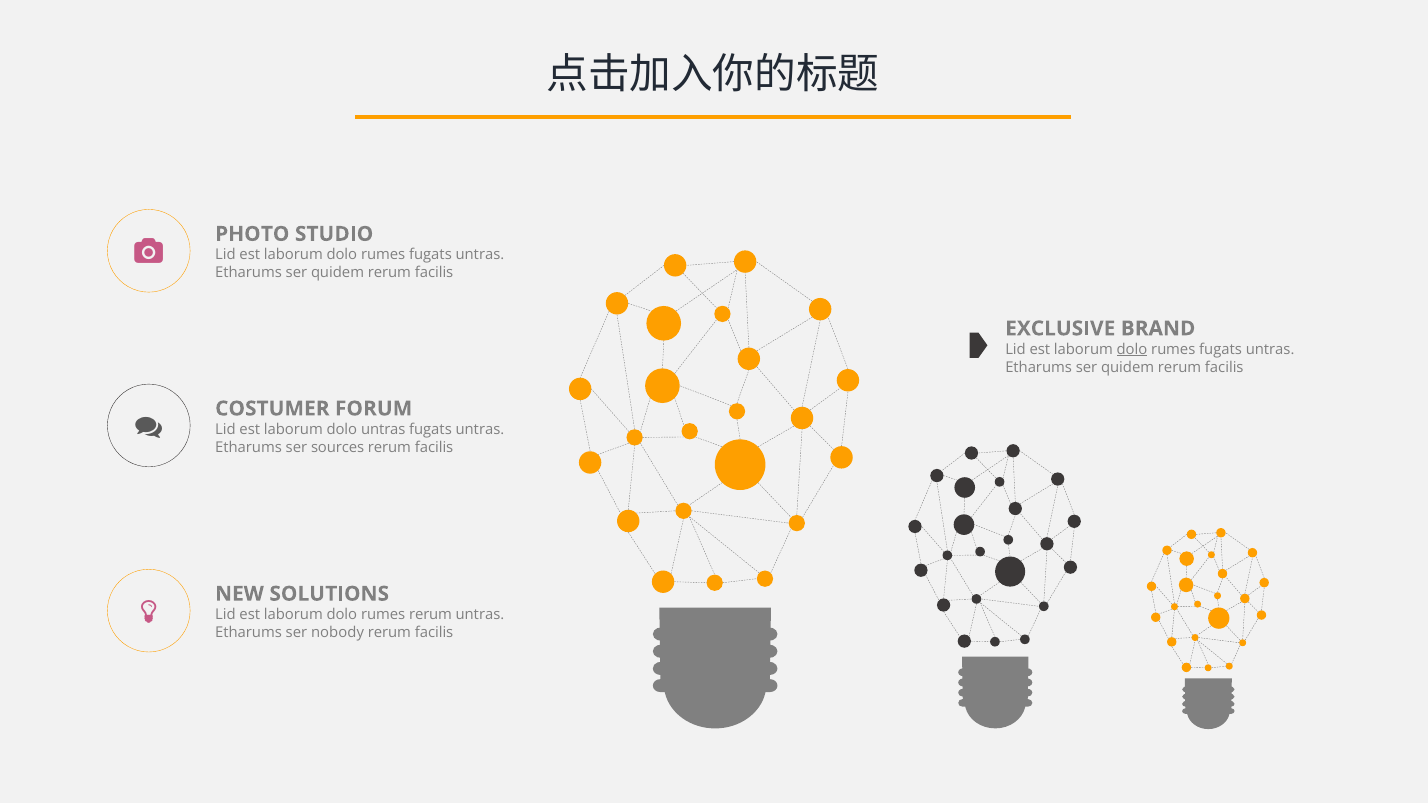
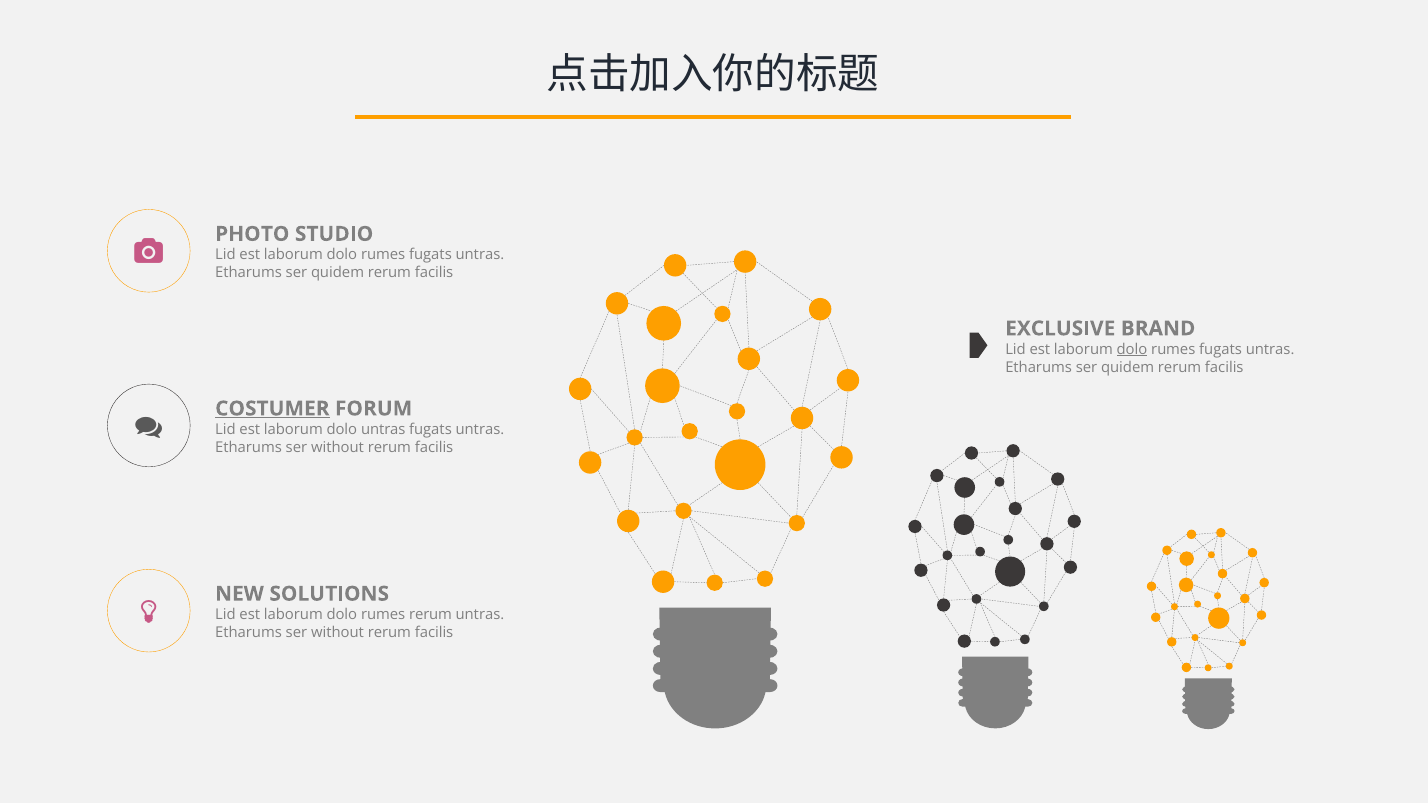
COSTUMER underline: none -> present
sources at (338, 448): sources -> without
nobody at (337, 633): nobody -> without
